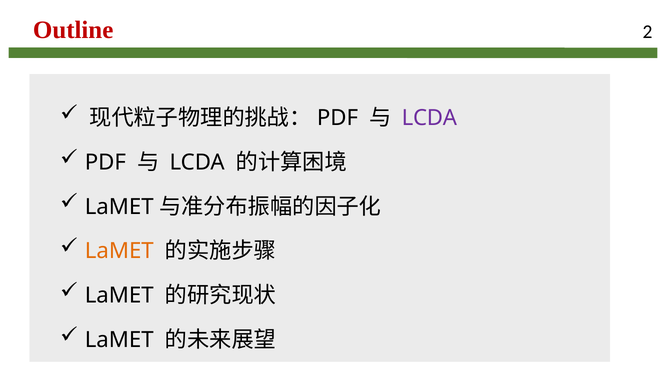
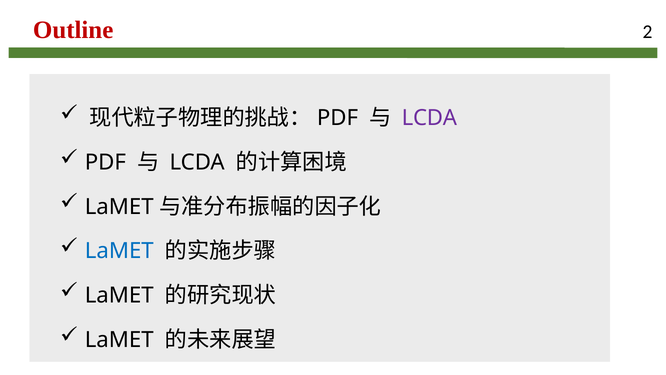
LaMET at (119, 251) colour: orange -> blue
